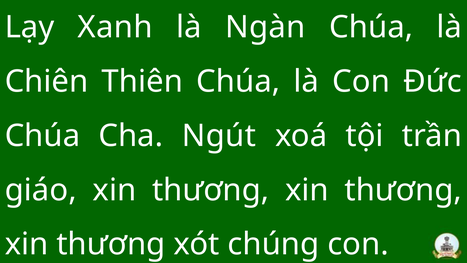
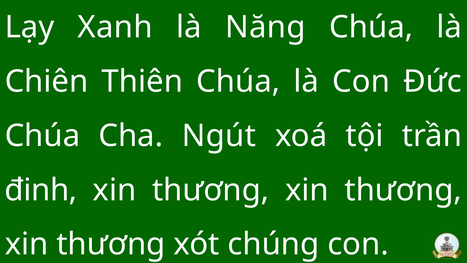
Ngàn: Ngàn -> Năng
giáo: giáo -> đinh
